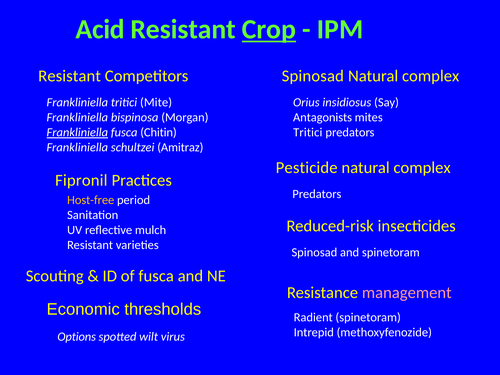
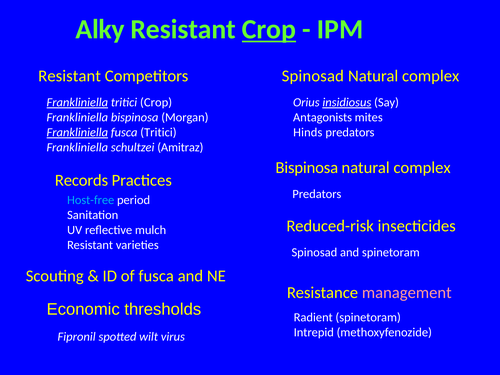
Acid: Acid -> Alky
Frankliniella at (77, 102) underline: none -> present
tritici Mite: Mite -> Crop
insidiosus underline: none -> present
fusca Chitin: Chitin -> Tritici
Tritici at (308, 132): Tritici -> Hinds
Pesticide at (307, 168): Pesticide -> Bispinosa
Fipronil: Fipronil -> Records
Host-free colour: yellow -> light blue
Options: Options -> Fipronil
